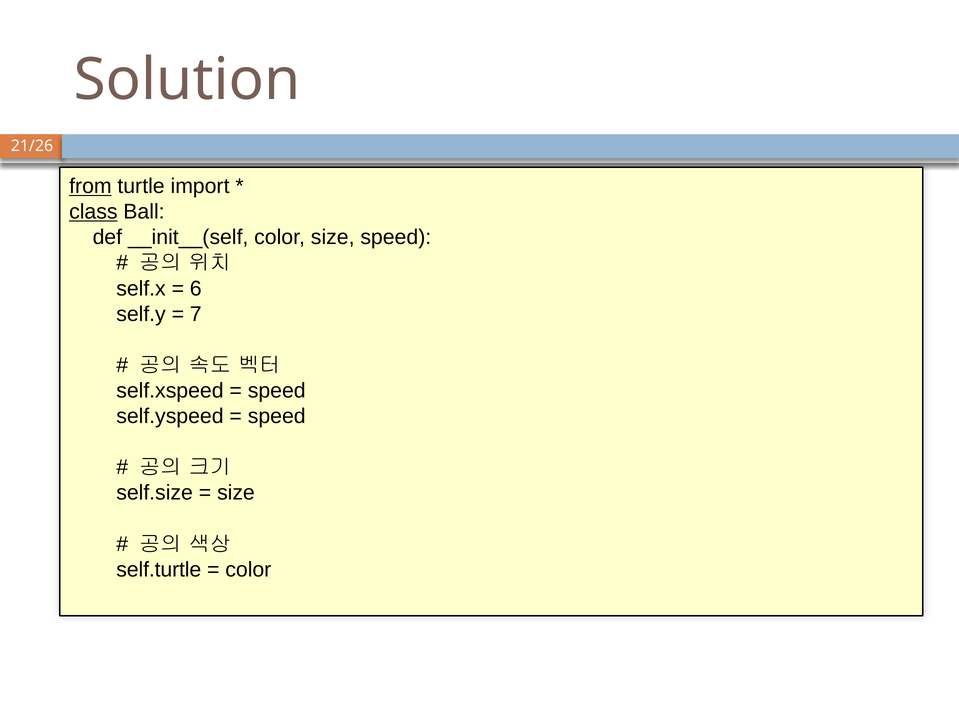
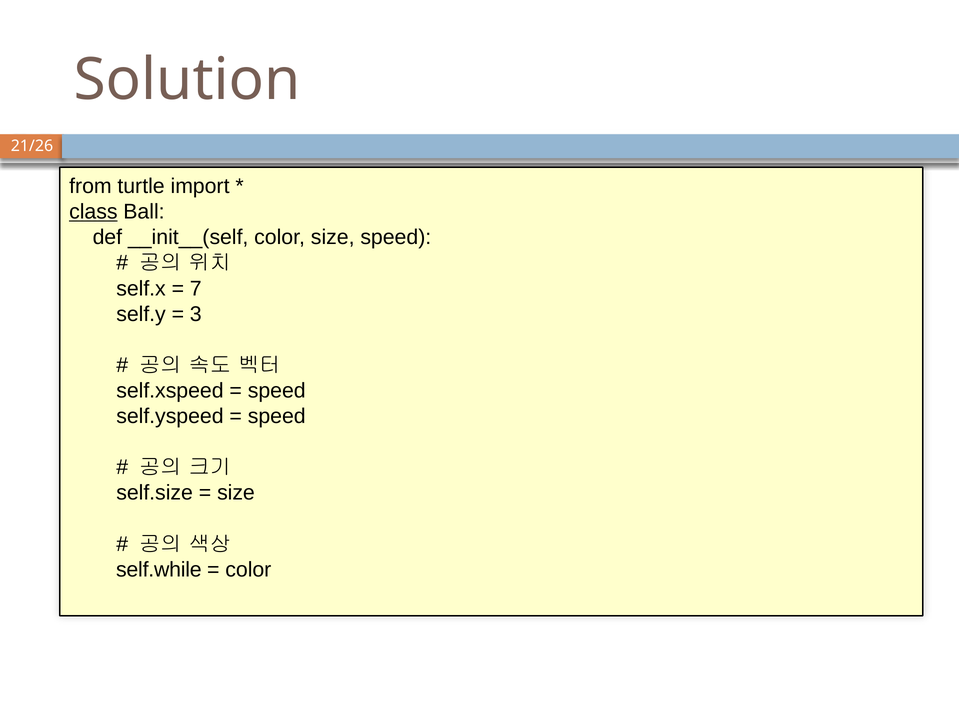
from underline: present -> none
6: 6 -> 7
7: 7 -> 3
self.turtle: self.turtle -> self.while
